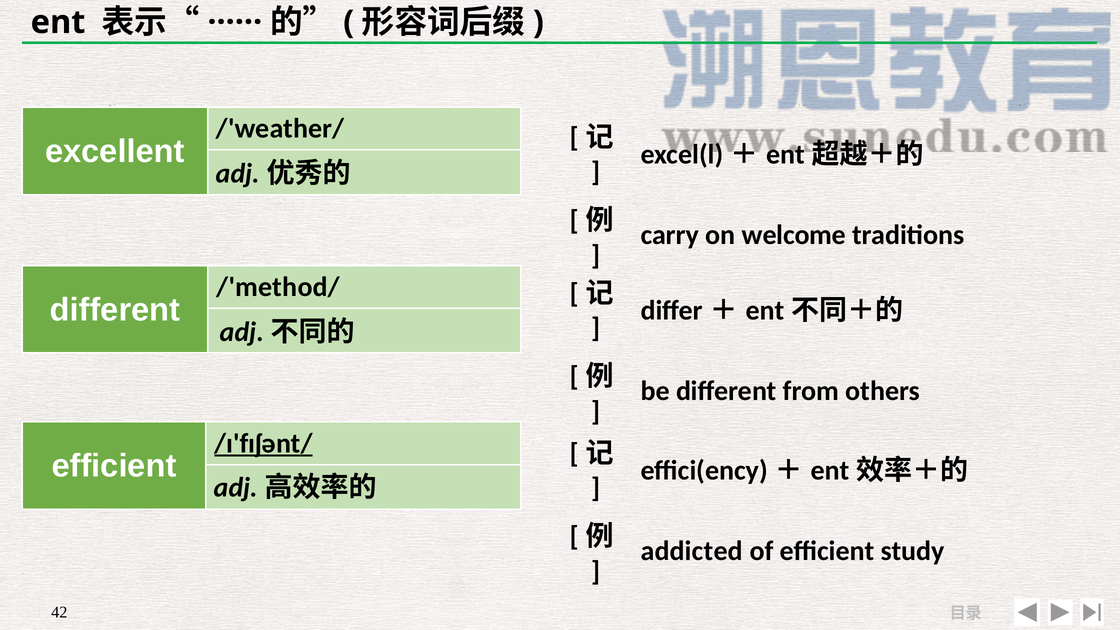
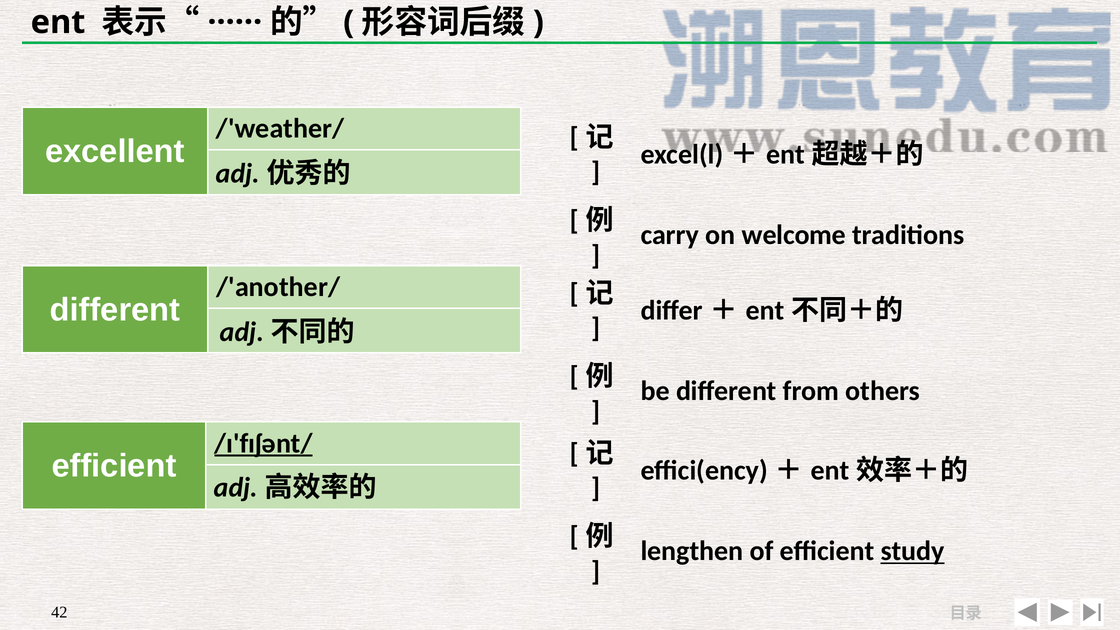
/'method/: /'method/ -> /'another/
addicted: addicted -> lengthen
study underline: none -> present
